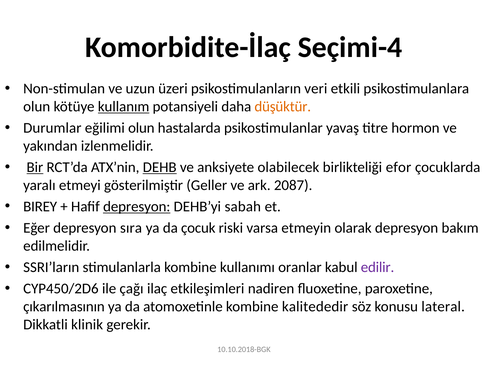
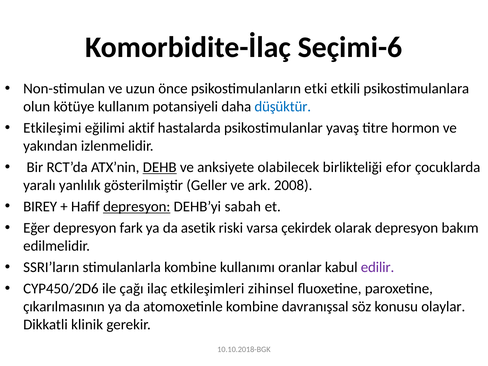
Seçimi-4: Seçimi-4 -> Seçimi-6
üzeri: üzeri -> önce
veri: veri -> etki
kullanım underline: present -> none
düşüktür colour: orange -> blue
Durumlar: Durumlar -> Etkileşimi
eğilimi olun: olun -> aktif
Bir underline: present -> none
etmeyi: etmeyi -> yanlılık
2087: 2087 -> 2008
sıra: sıra -> fark
çocuk: çocuk -> asetik
etmeyin: etmeyin -> çekirdek
nadiren: nadiren -> zihinsel
kalitededir: kalitededir -> davranışsal
lateral: lateral -> olaylar
